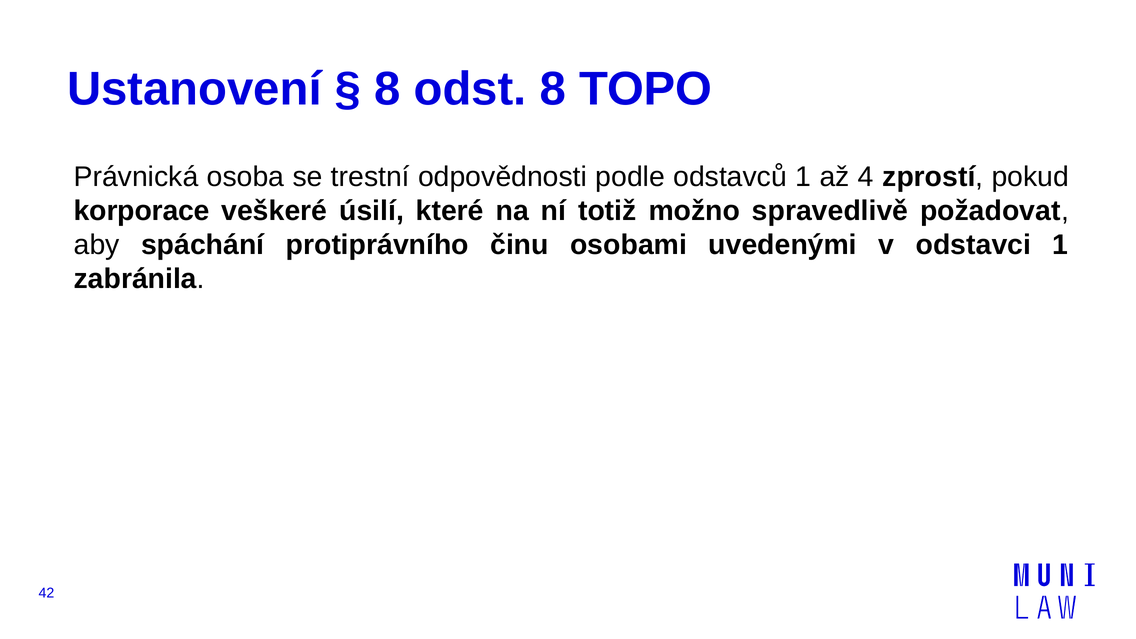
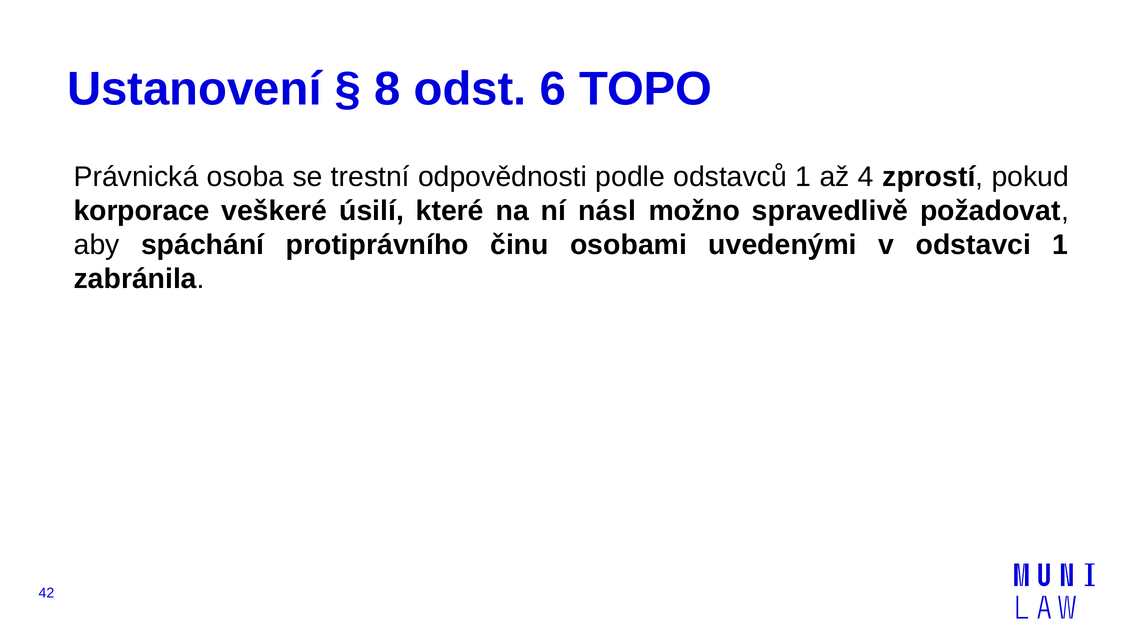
odst 8: 8 -> 6
totiž: totiž -> násl
